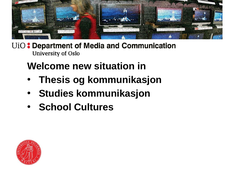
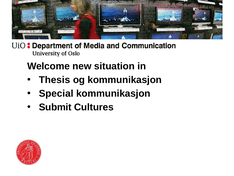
Studies: Studies -> Special
School: School -> Submit
